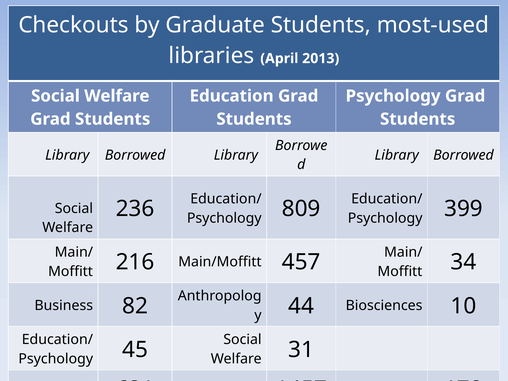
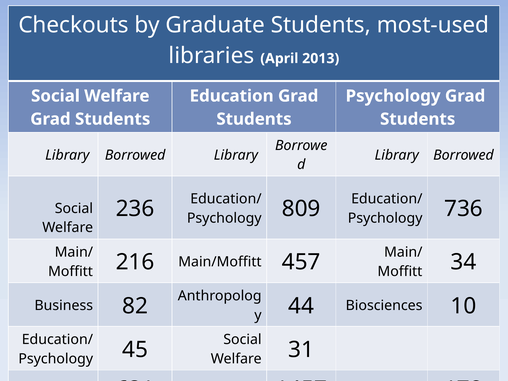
399: 399 -> 736
